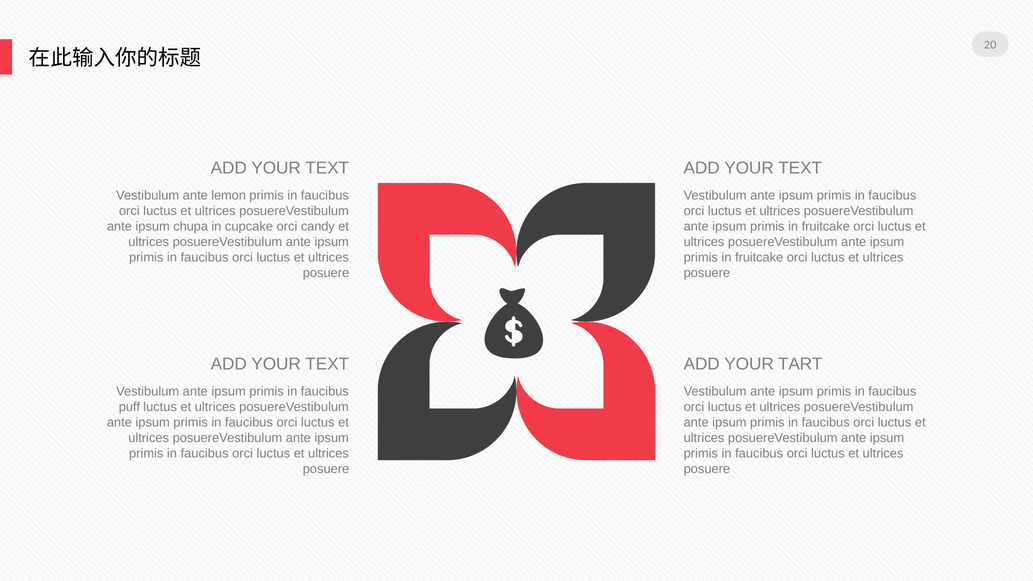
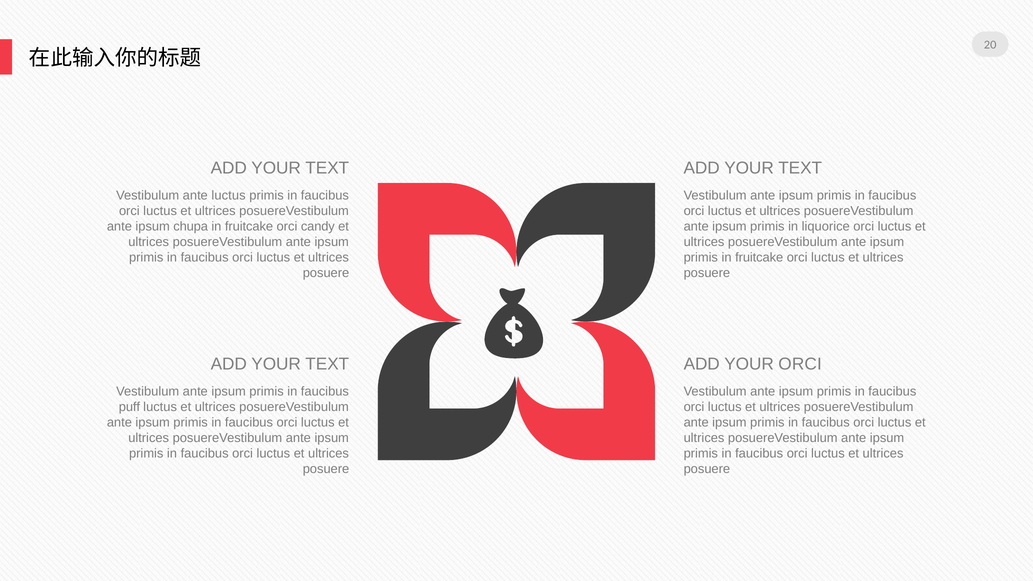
ante lemon: lemon -> luctus
cupcake at (249, 226): cupcake -> fruitcake
fruitcake at (826, 226): fruitcake -> liquorice
YOUR TART: TART -> ORCI
